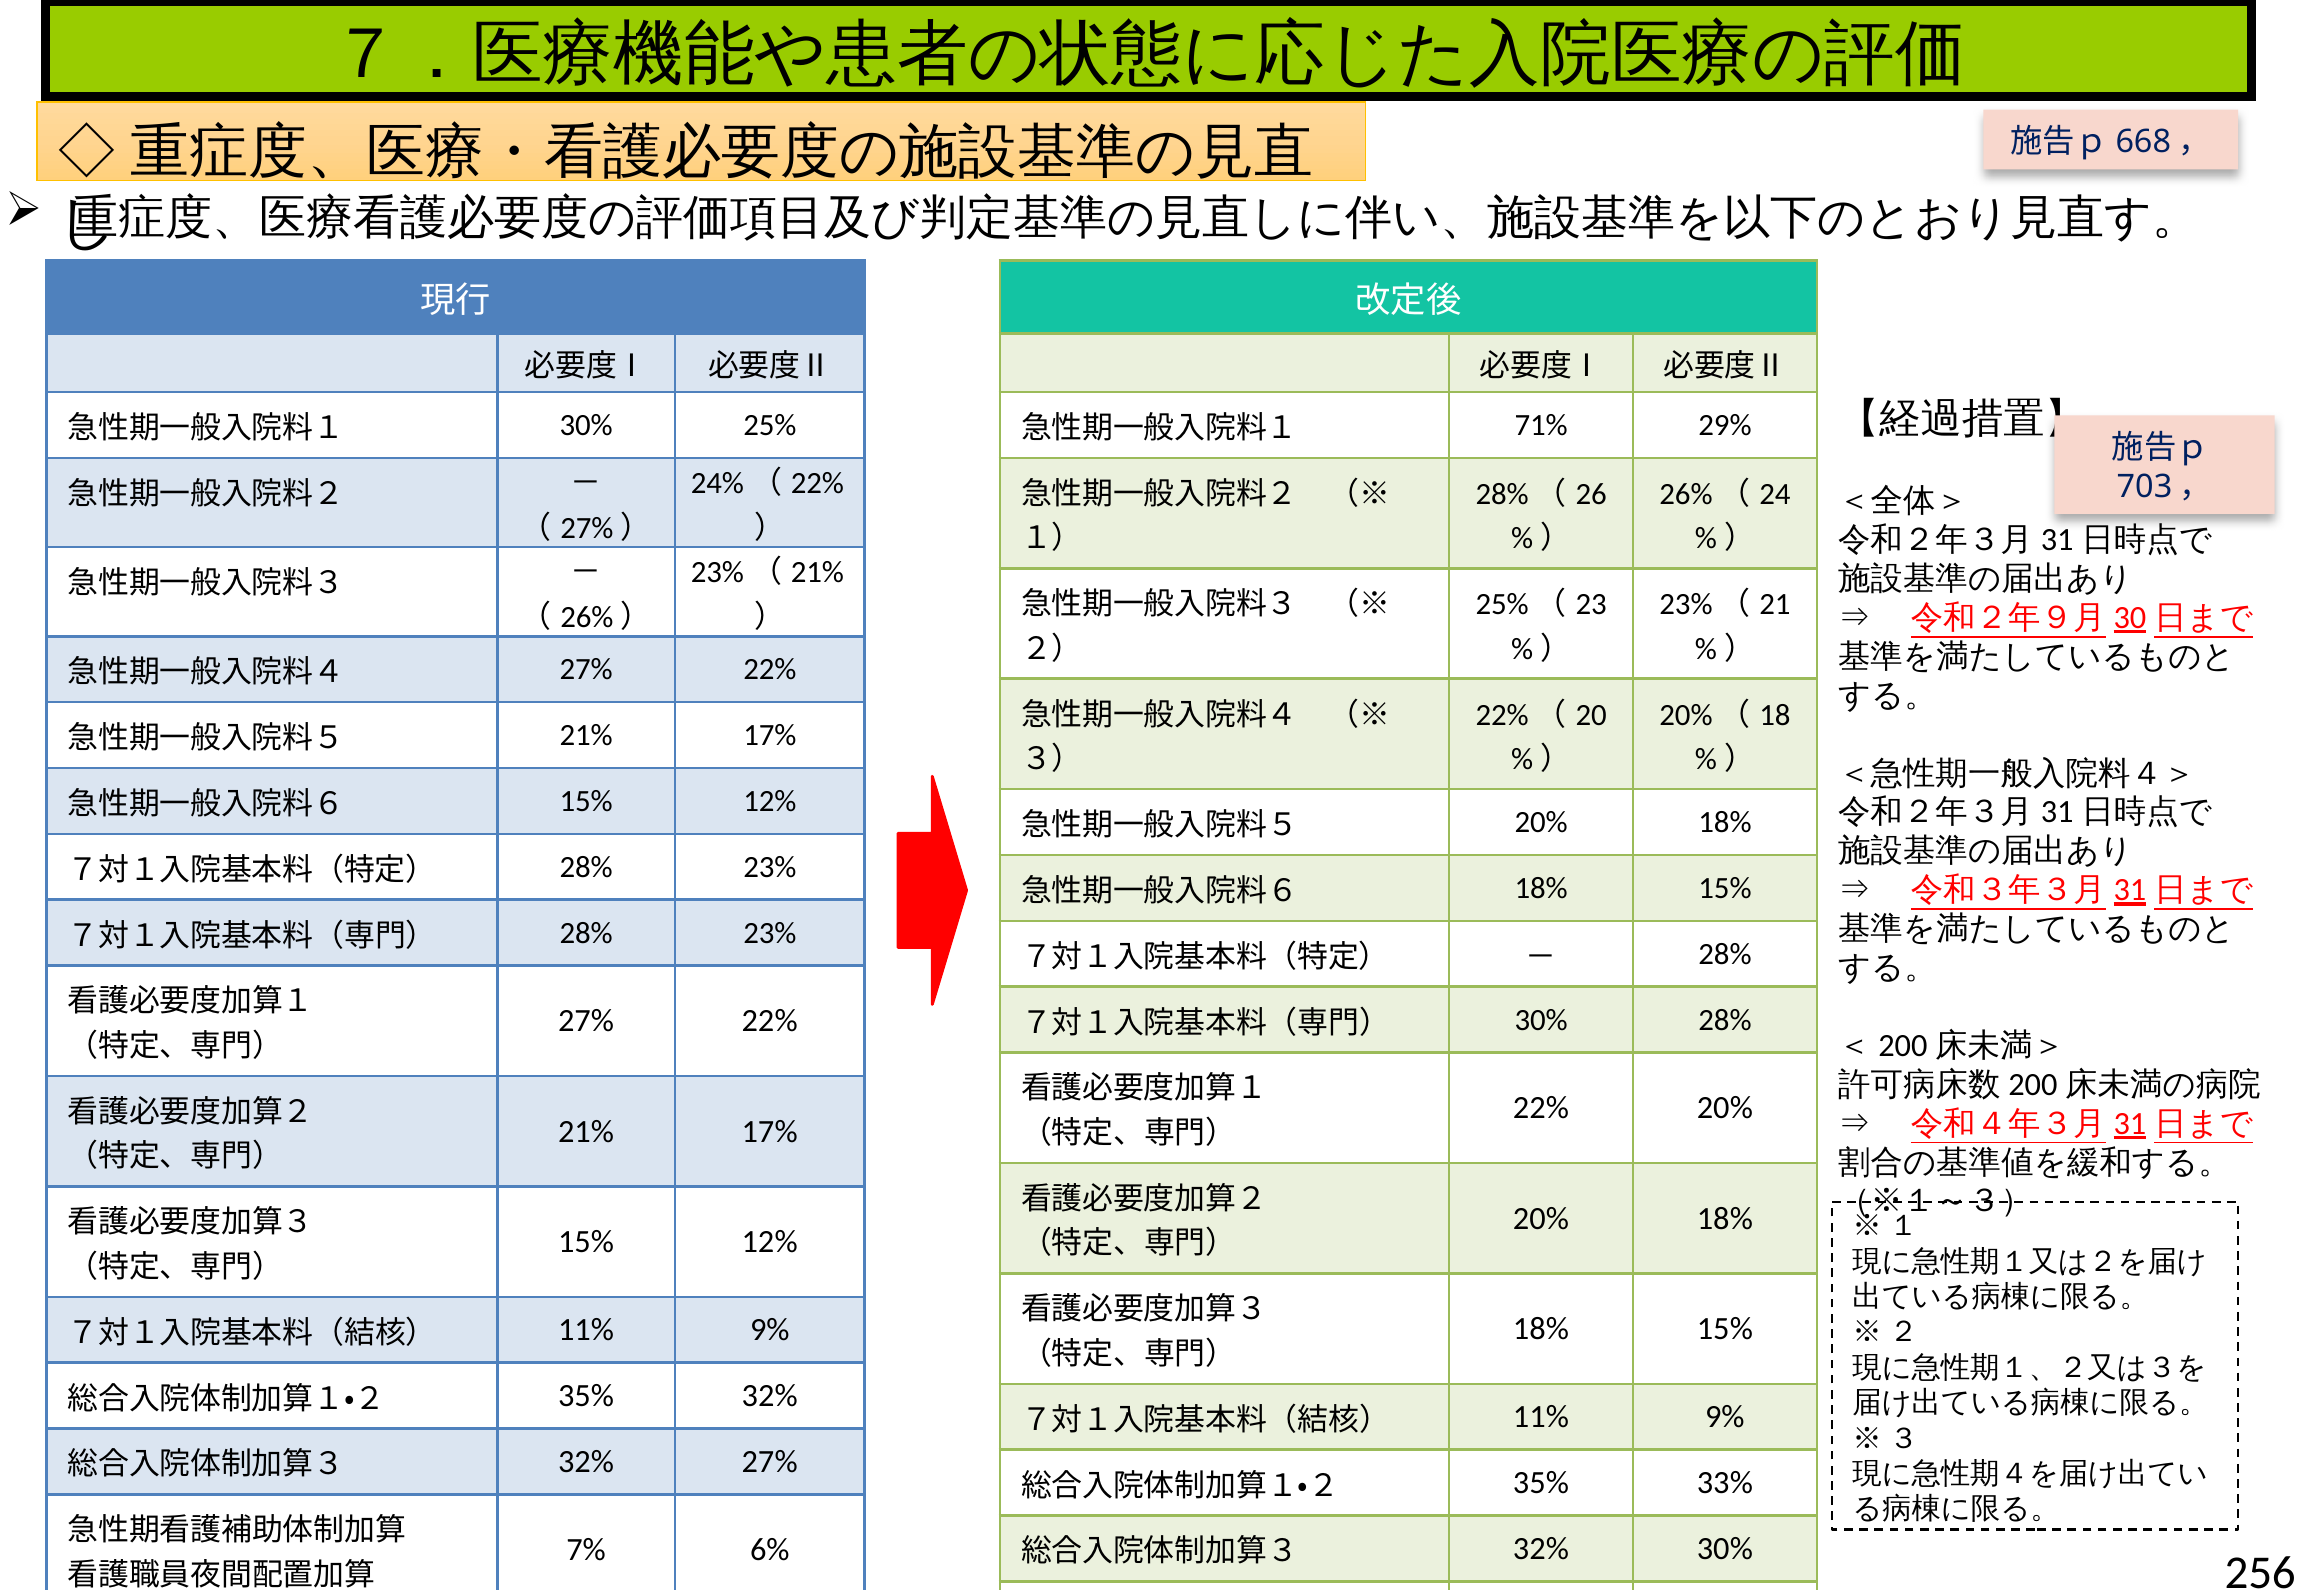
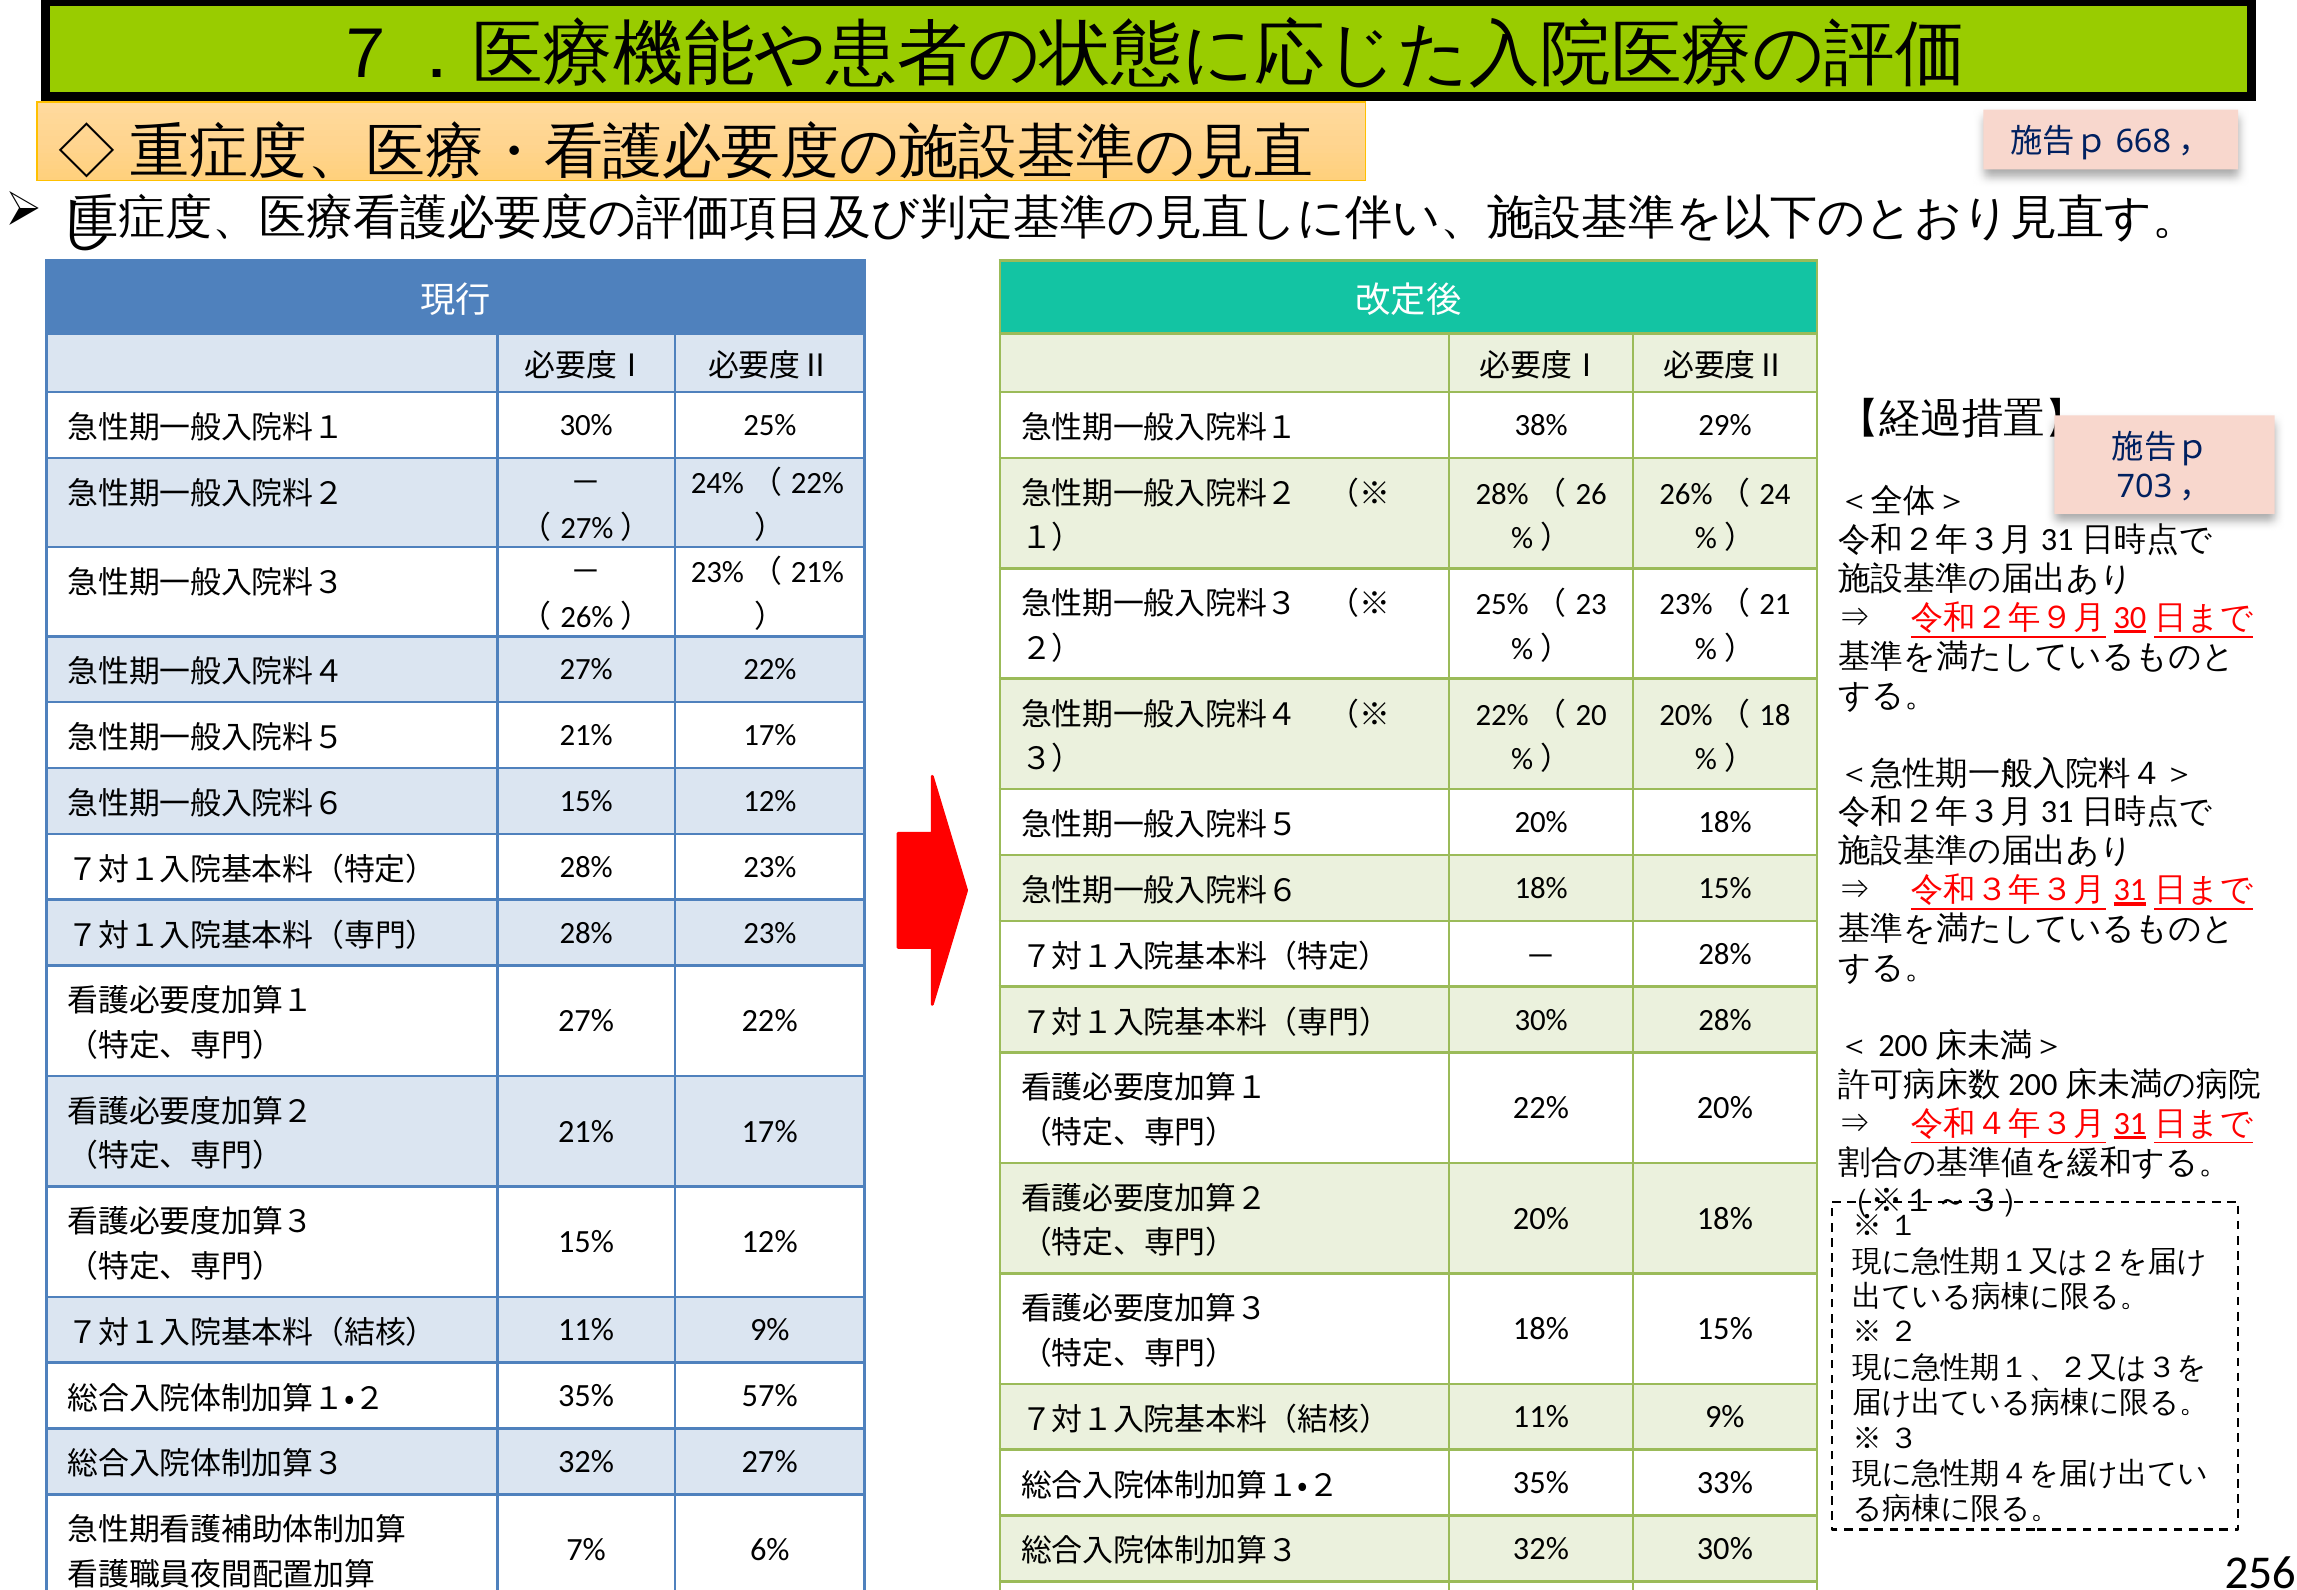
71%: 71% -> 38%
35% 32%: 32% -> 57%
